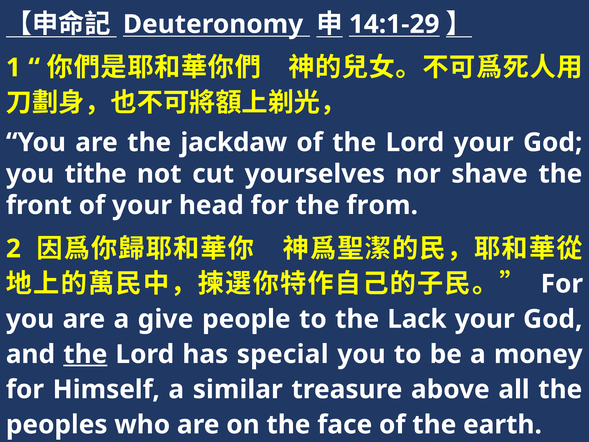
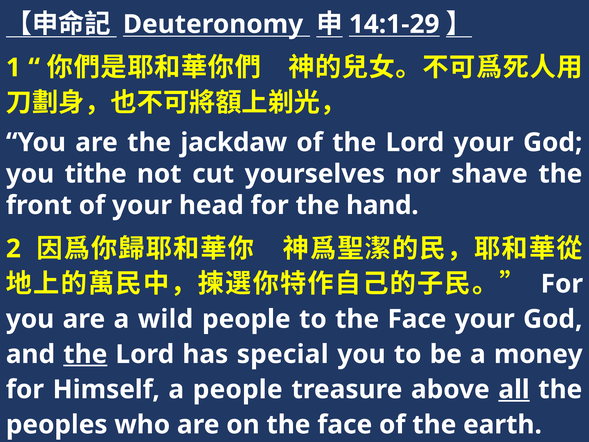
from: from -> hand
give: give -> wild
to the Lack: Lack -> Face
a similar: similar -> people
all underline: none -> present
